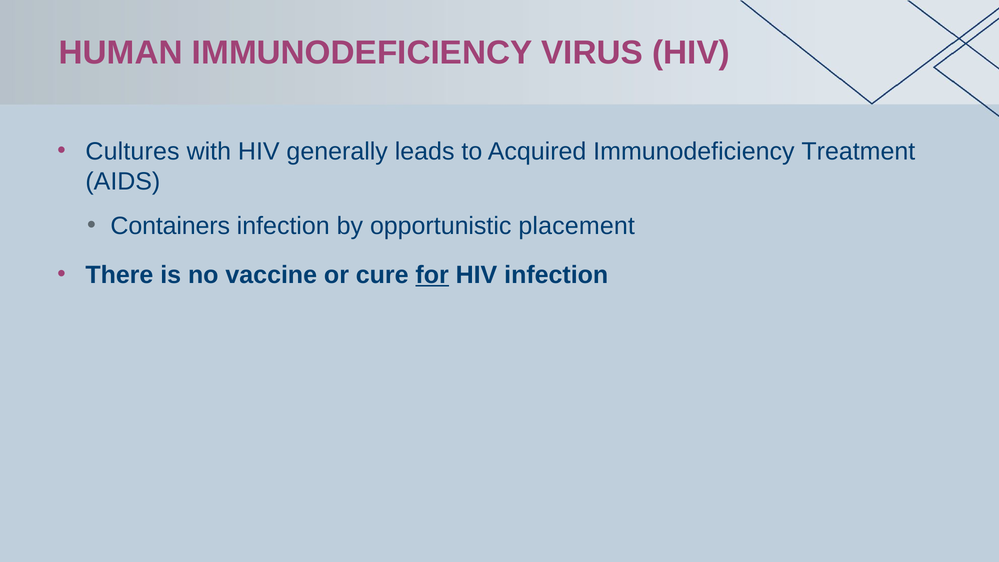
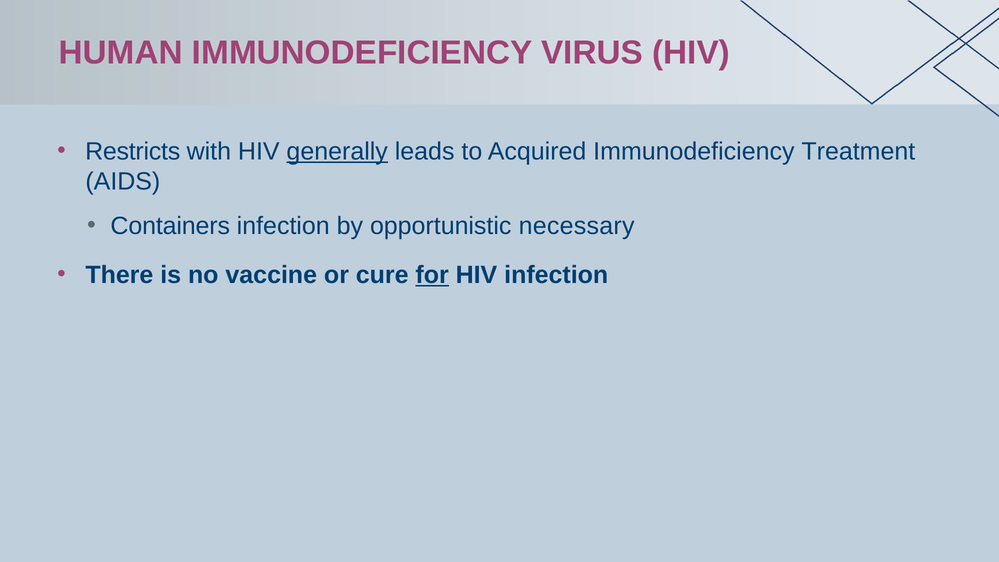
Cultures: Cultures -> Restricts
generally underline: none -> present
placement: placement -> necessary
